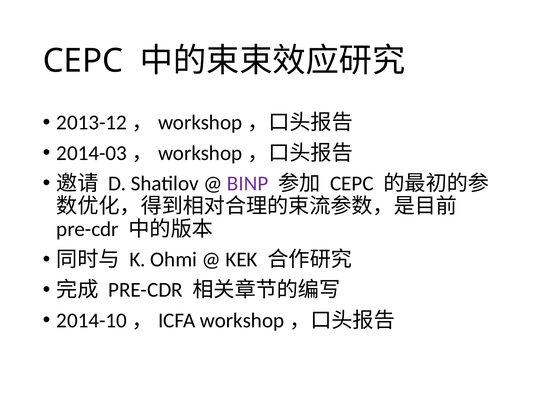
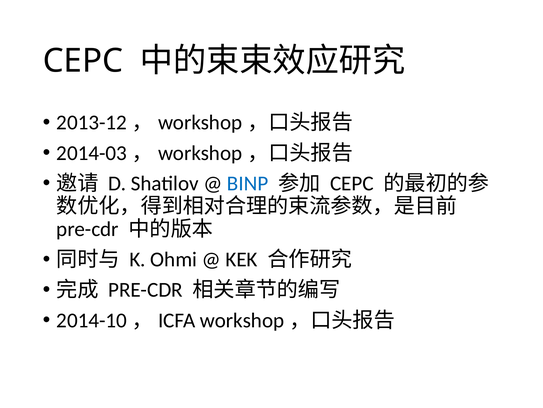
BINP colour: purple -> blue
